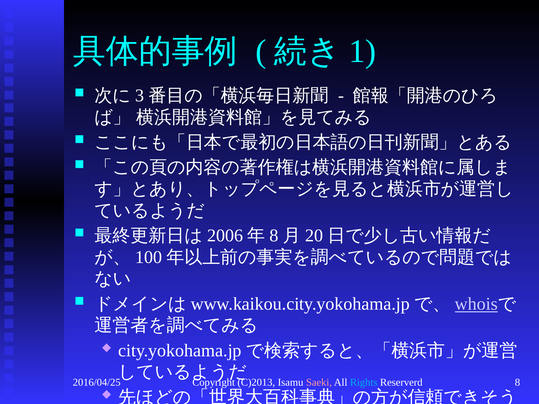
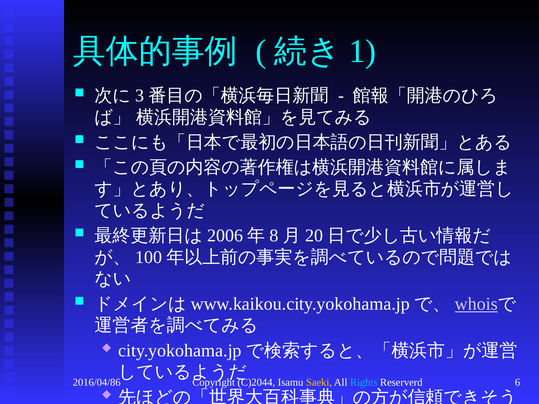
2016/04/25: 2016/04/25 -> 2016/04/86
C)2013: C)2013 -> C)2044
Saeki colour: pink -> yellow
8: 8 -> 6
